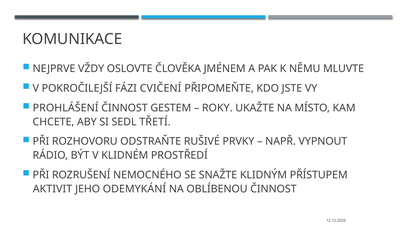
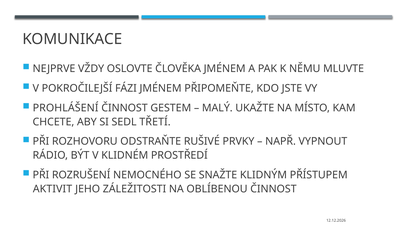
FÁZI CVIČENÍ: CVIČENÍ -> JMÉNEM
ROKY: ROKY -> MALÝ
ODEMYKÁNÍ: ODEMYKÁNÍ -> ZÁLEŽITOSTI
